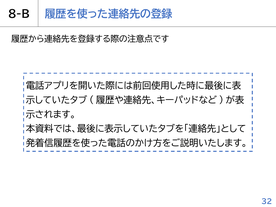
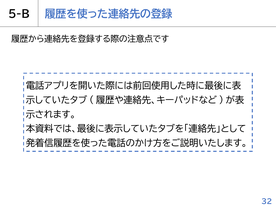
8-B: 8-B -> 5-B
